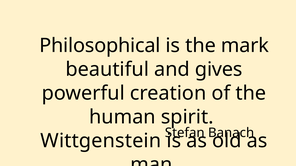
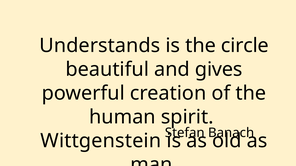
Philosophical: Philosophical -> Understands
mark: mark -> circle
